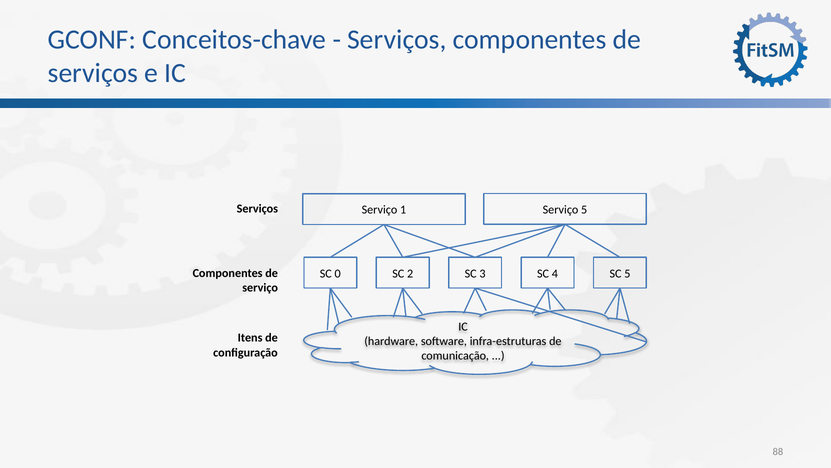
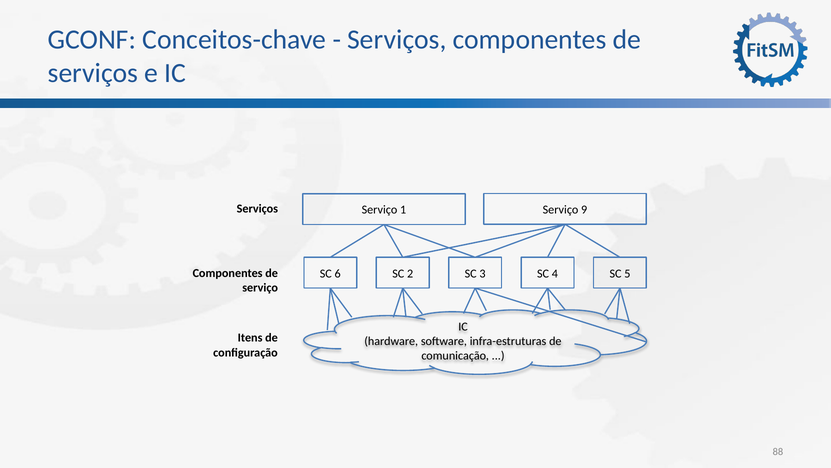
Serviço 5: 5 -> 9
0: 0 -> 6
